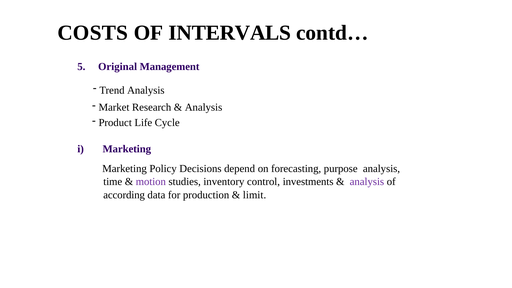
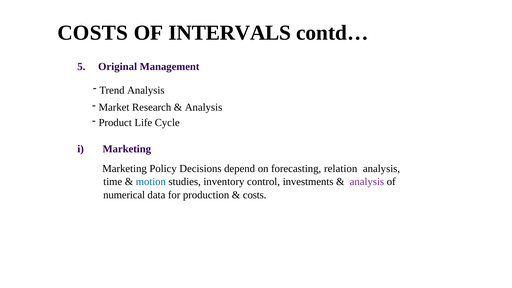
purpose: purpose -> relation
motion colour: purple -> blue
according: according -> numerical
limit at (255, 195): limit -> costs
